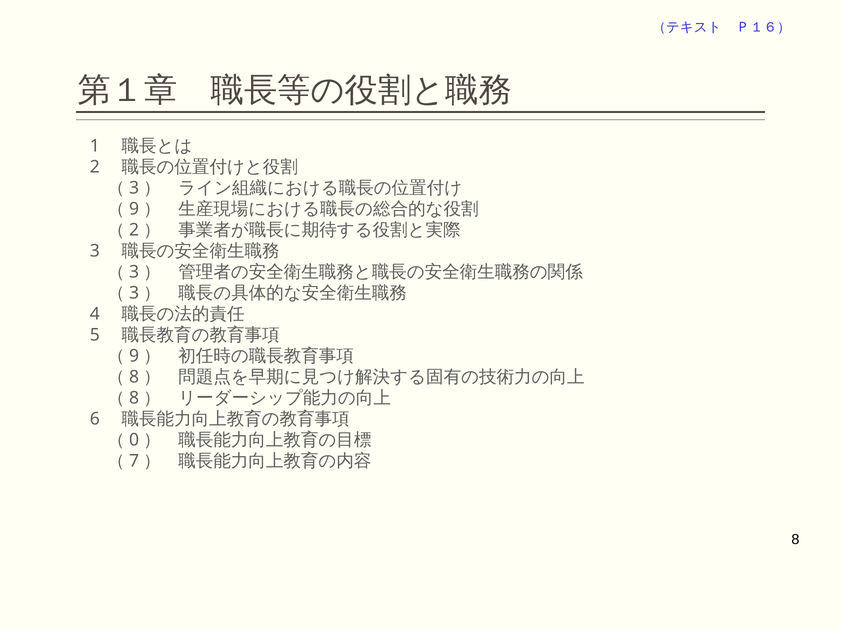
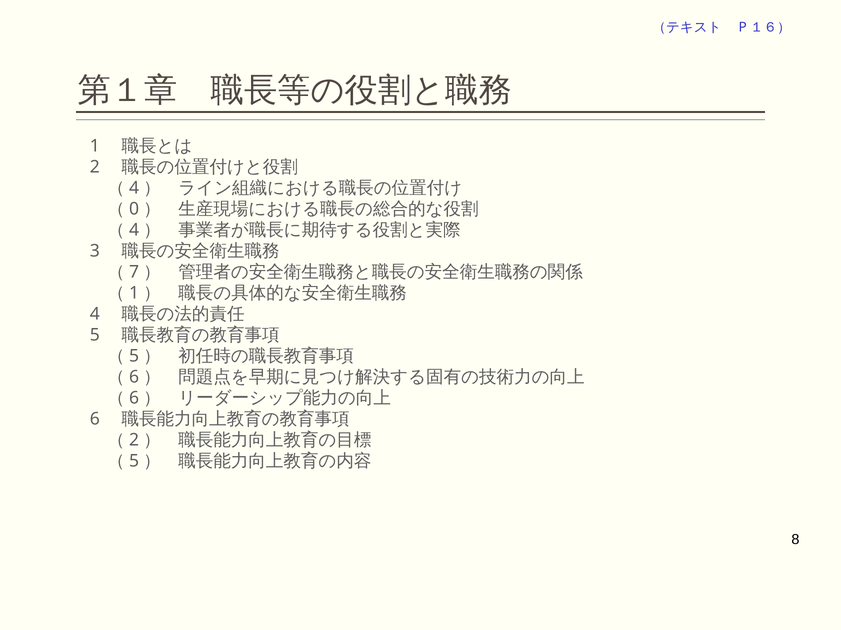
3 at (134, 188): 3 -> 4
9 at (134, 209): 9 -> 0
2 at (134, 230): 2 -> 4
3 at (134, 272): 3 -> 7
3 at (134, 293): 3 -> 1
9 at (134, 356): 9 -> 5
8 at (134, 378): 8 -> 6
8 at (134, 399): 8 -> 6
0 at (134, 441): 0 -> 2
7 at (134, 462): 7 -> 5
